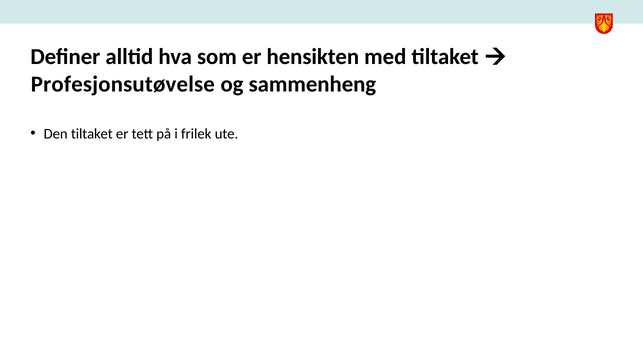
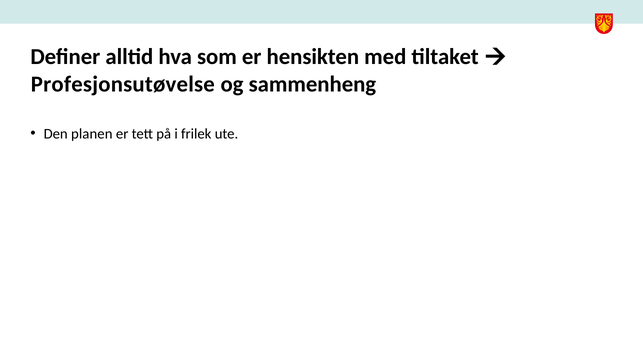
Den tiltaket: tiltaket -> planen
